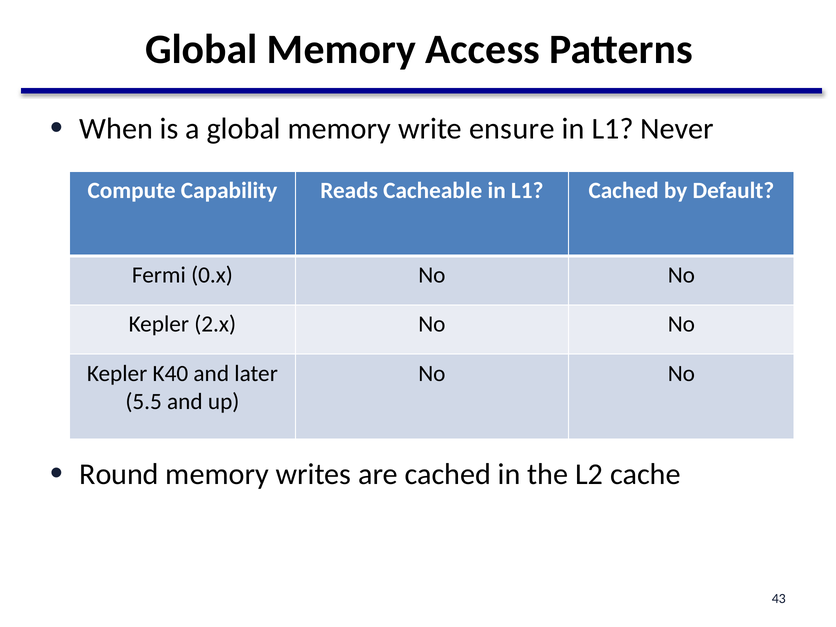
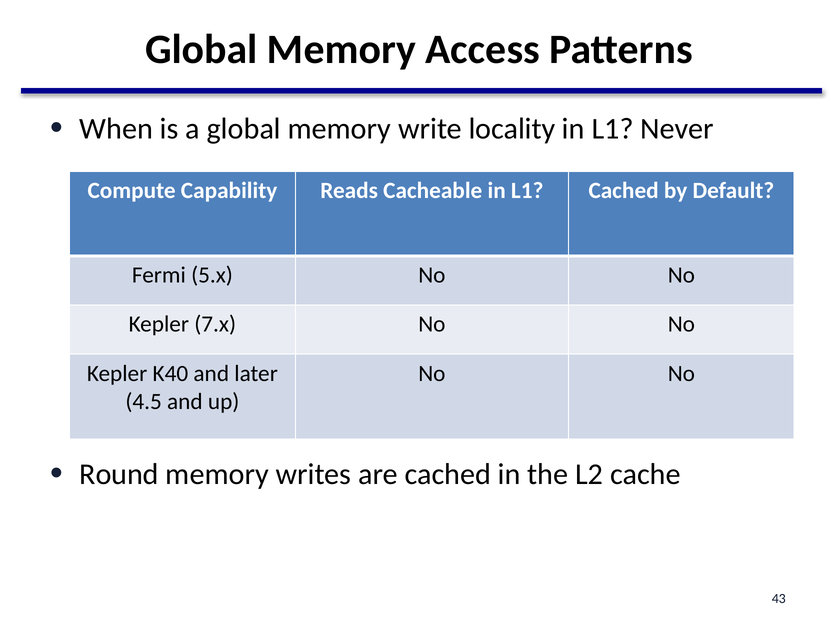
ensure: ensure -> locality
0.x: 0.x -> 5.x
2.x: 2.x -> 7.x
5.5: 5.5 -> 4.5
